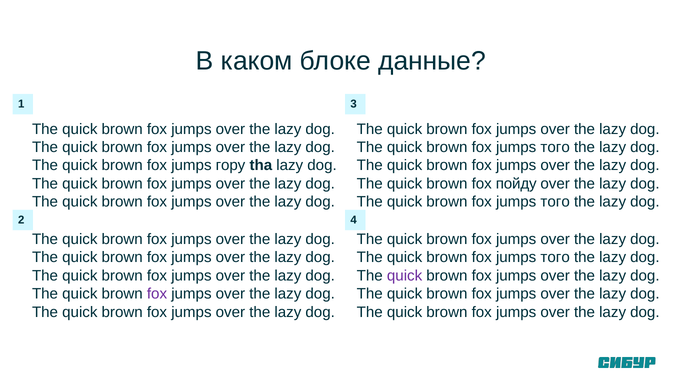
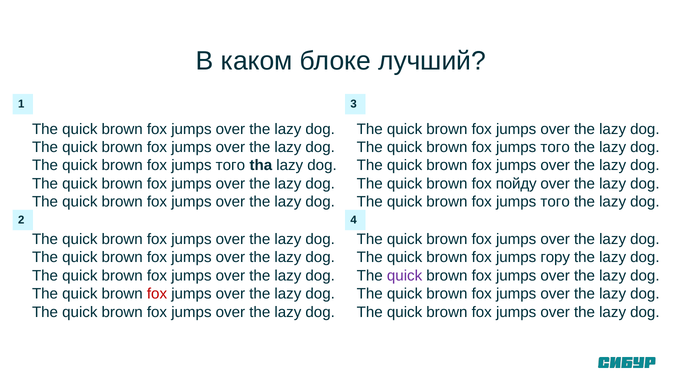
данные: данные -> лучший
гору at (230, 165): гору -> того
того at (555, 257): того -> гору
fox at (157, 294) colour: purple -> red
